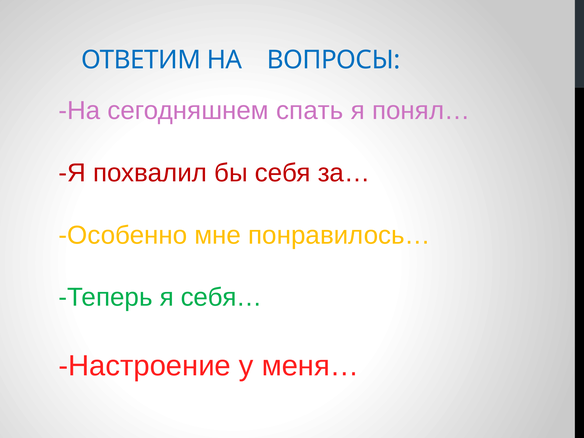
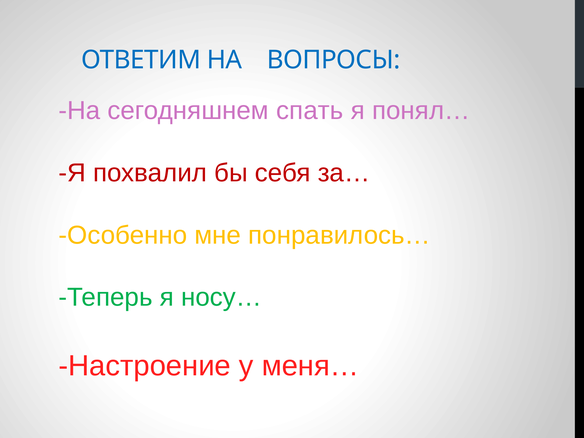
себя…: себя… -> носу…
